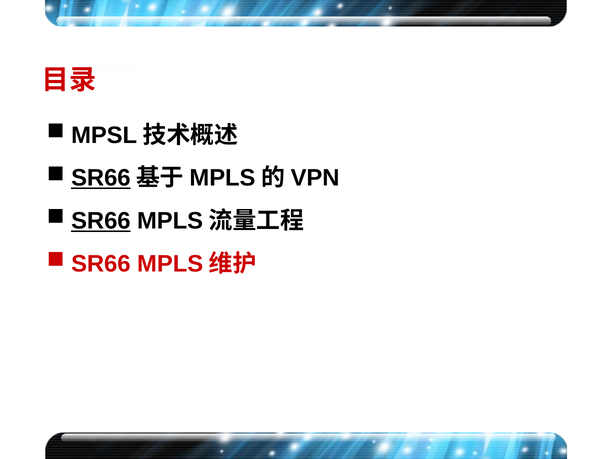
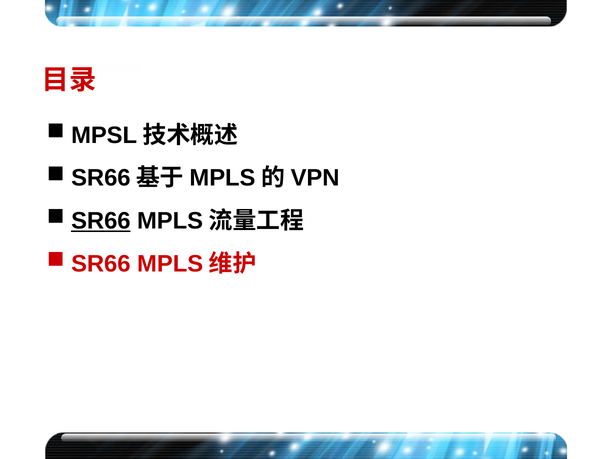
SR66 at (101, 178) underline: present -> none
